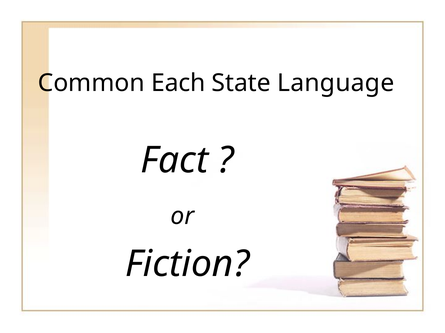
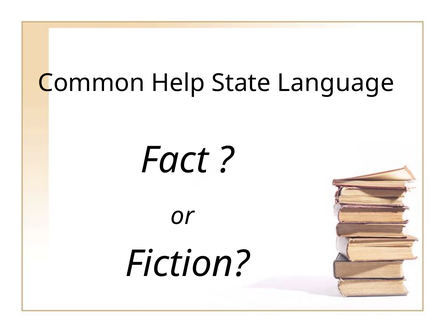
Each: Each -> Help
